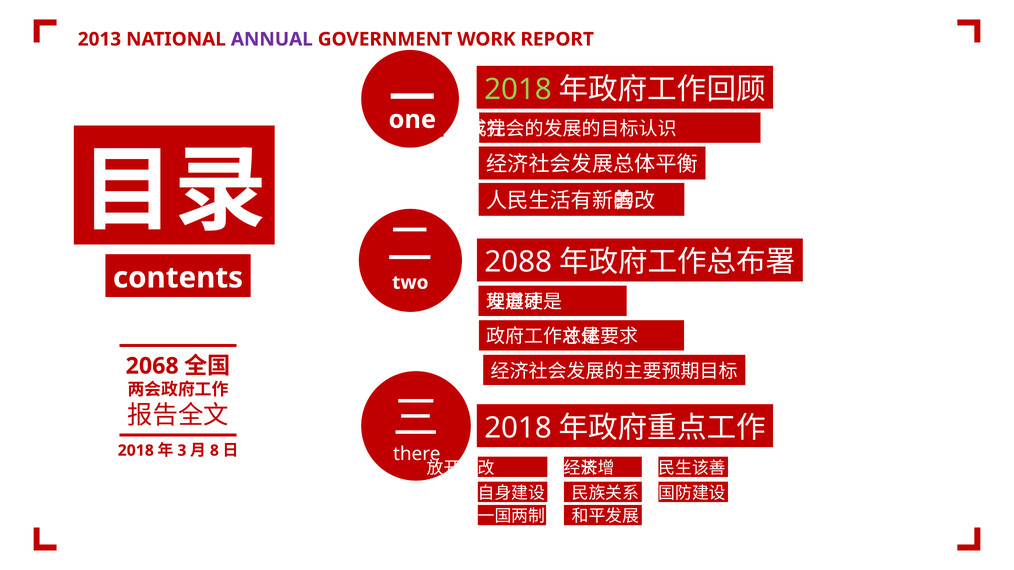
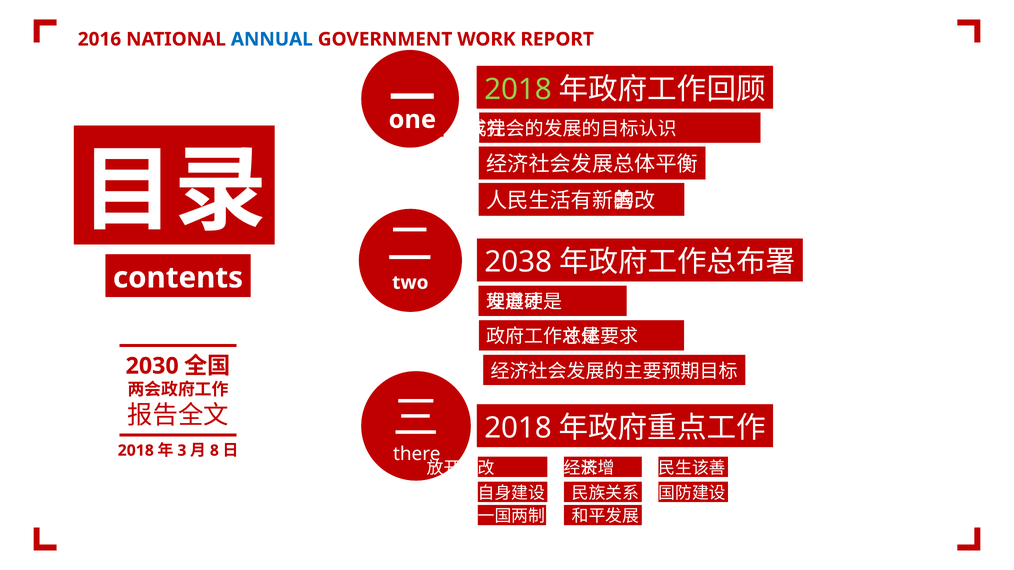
2013: 2013 -> 2016
ANNUAL colour: purple -> blue
2088: 2088 -> 2038
2068: 2068 -> 2030
